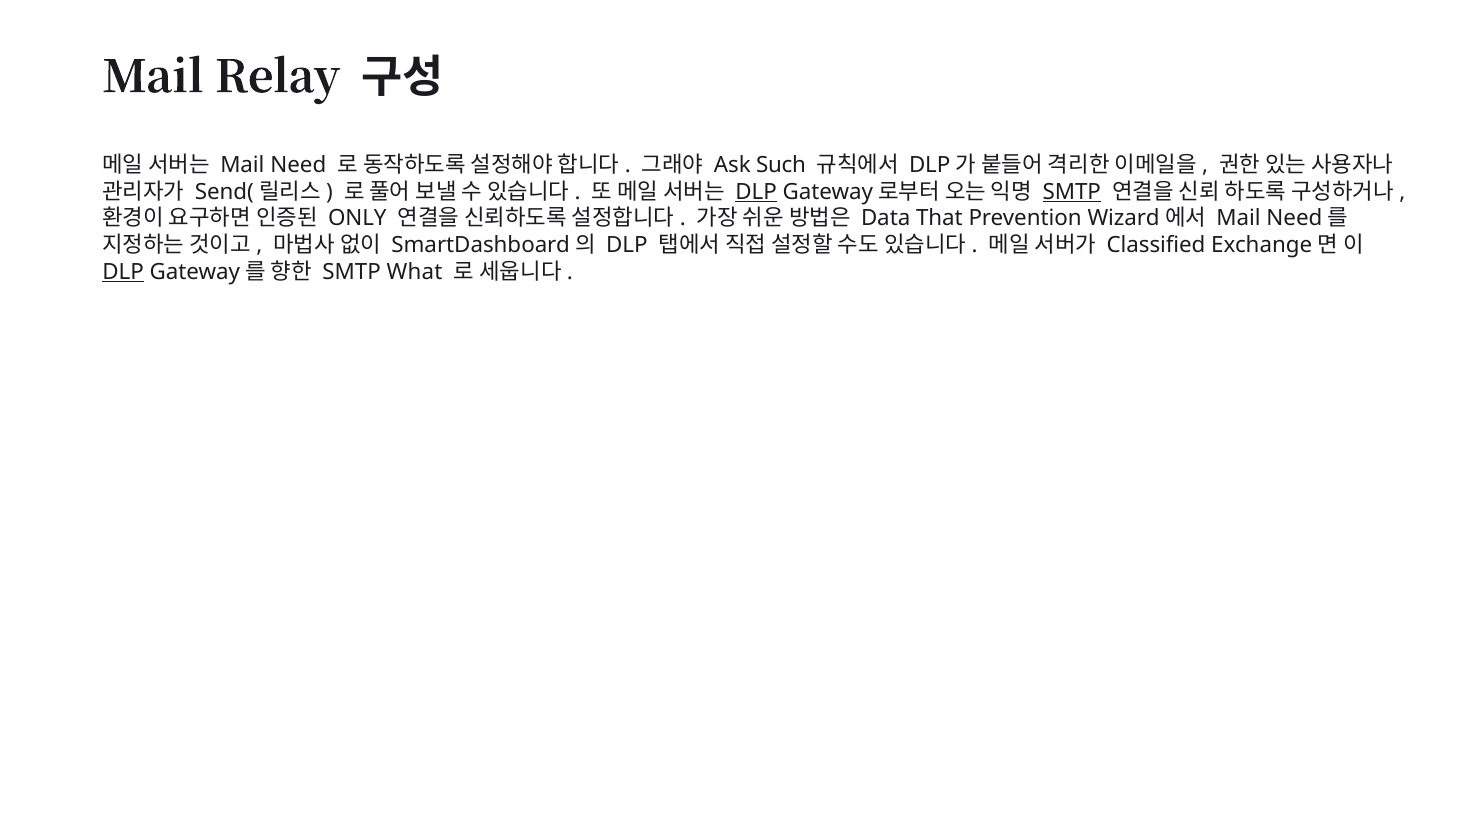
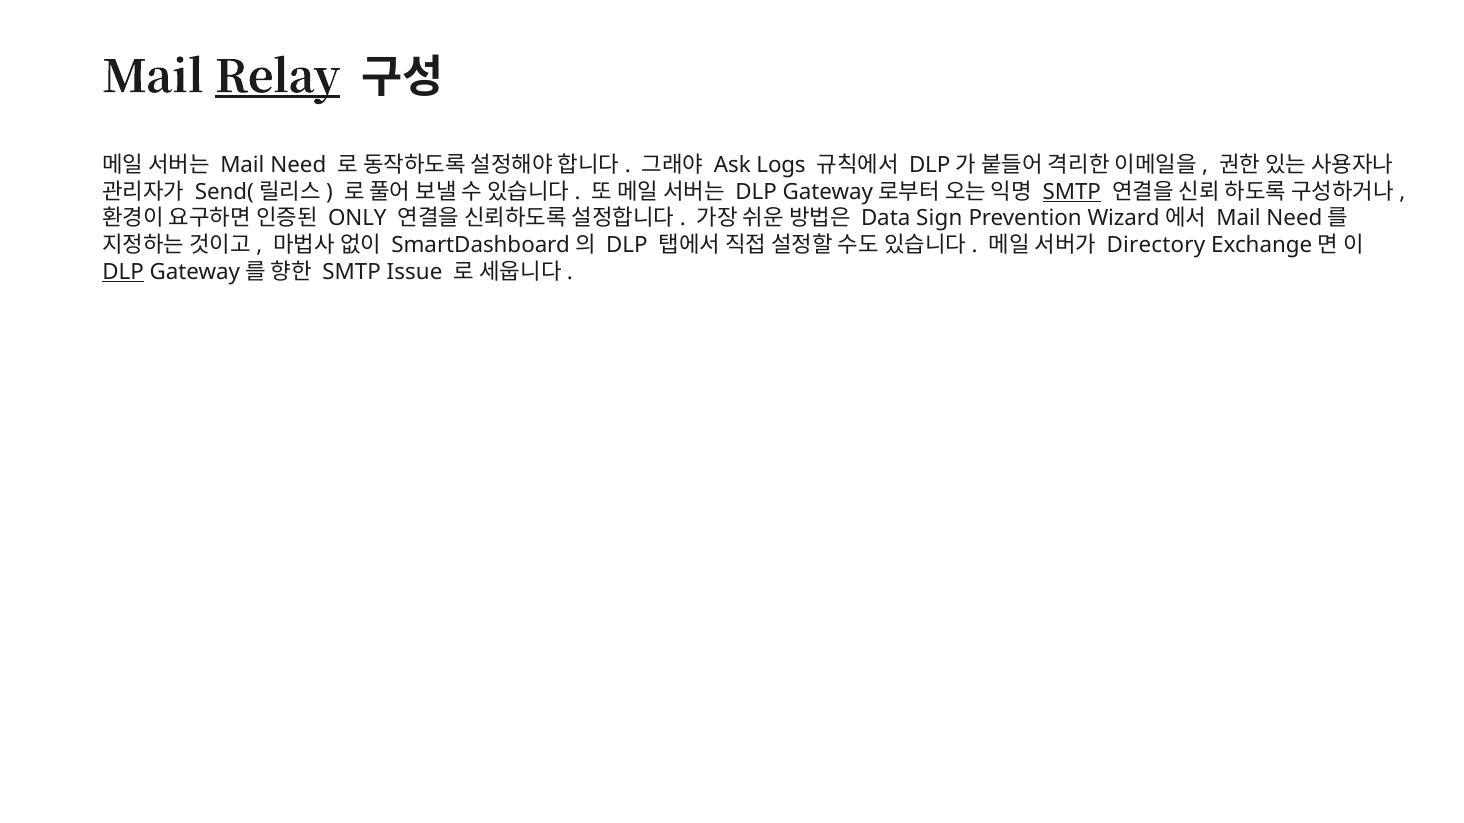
Relay underline: none -> present
Such: Such -> Logs
DLP at (756, 192) underline: present -> none
That: That -> Sign
Classified: Classified -> Directory
What: What -> Issue
